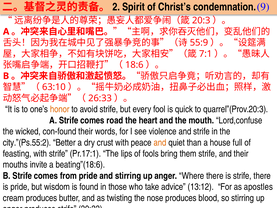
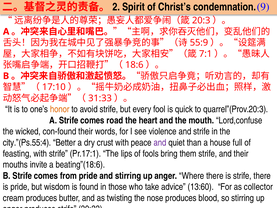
63:10: 63:10 -> 17:10
26:33: 26:33 -> 31:33
city.”(Ps.55:2: city.”(Ps.55:2 -> city.”(Ps.55:4
and at (160, 142) colour: orange -> purple
13:12: 13:12 -> 13:60
apostles: apostles -> collector
